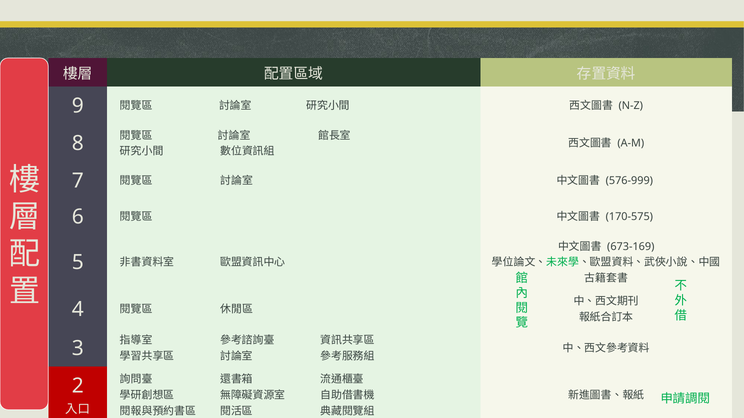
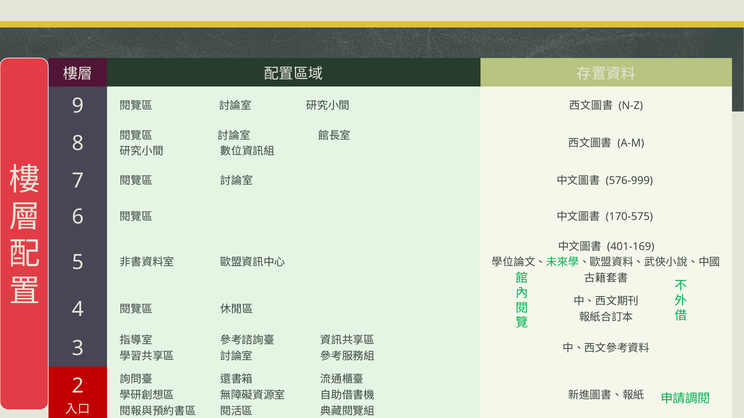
673-169: 673-169 -> 401-169
